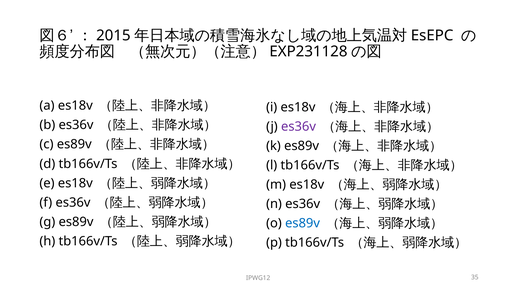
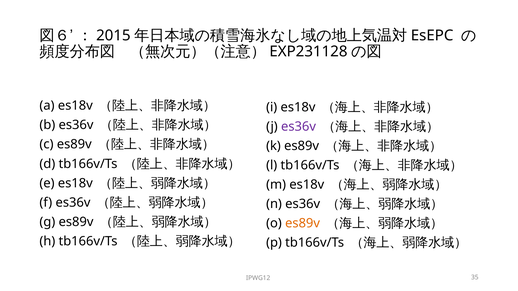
es89v at (303, 224) colour: blue -> orange
